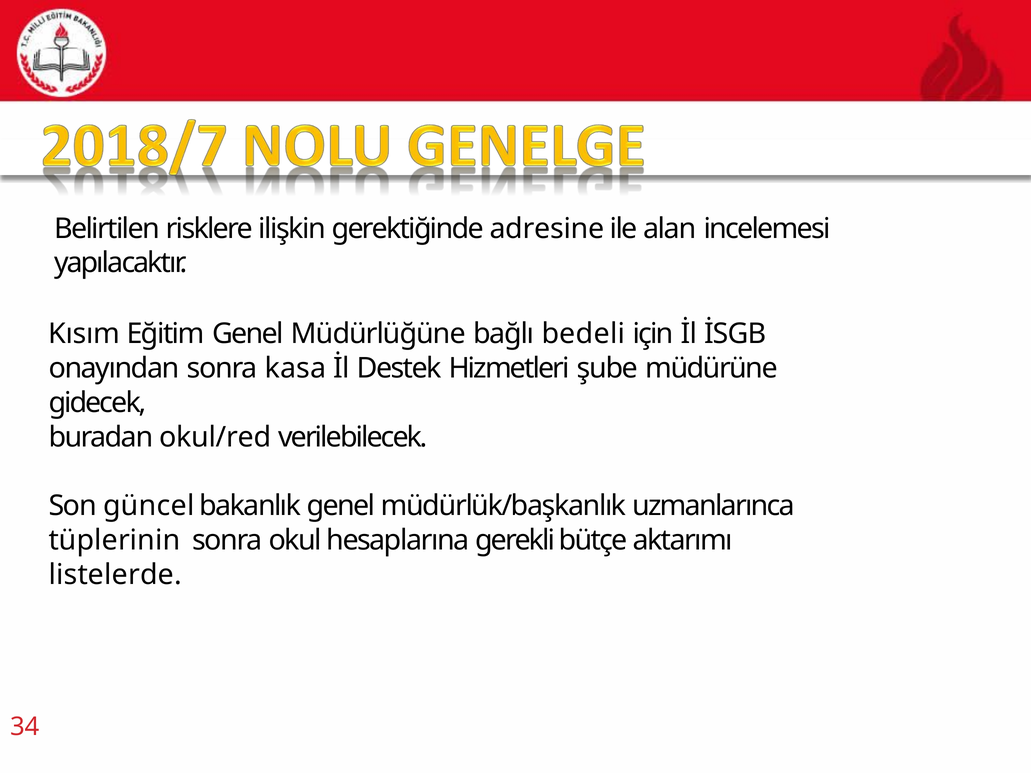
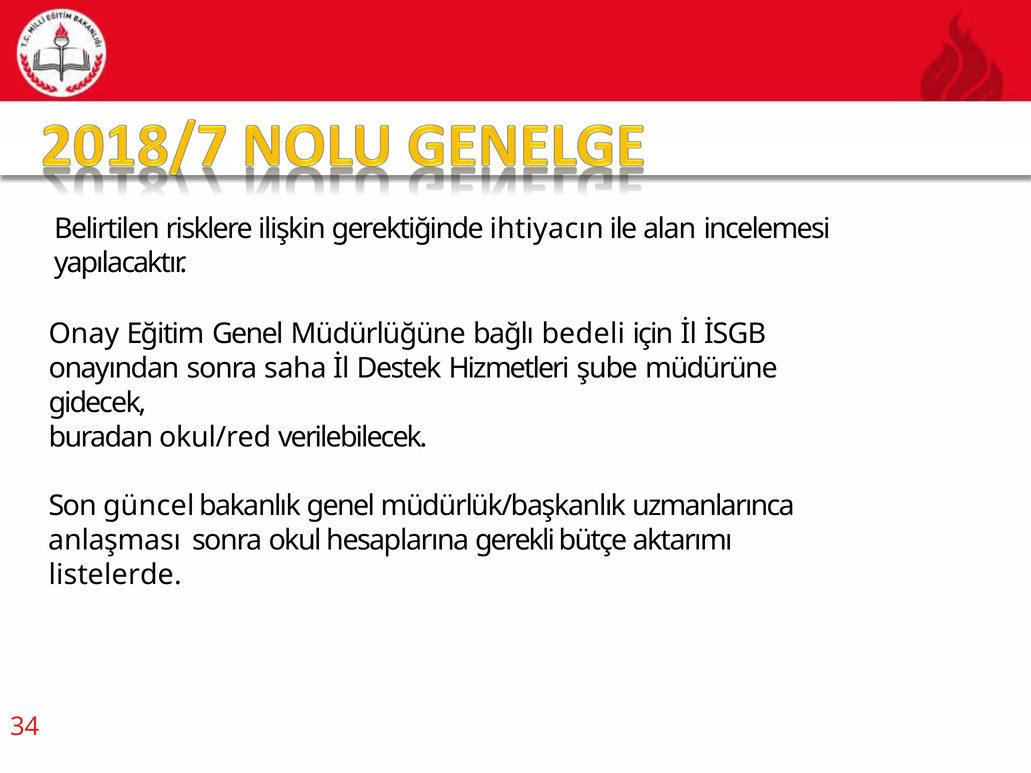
adresine: adresine -> ihtiyacın
Kısım: Kısım -> Onay
kasa: kasa -> saha
tüplerinin: tüplerinin -> anlaşması
